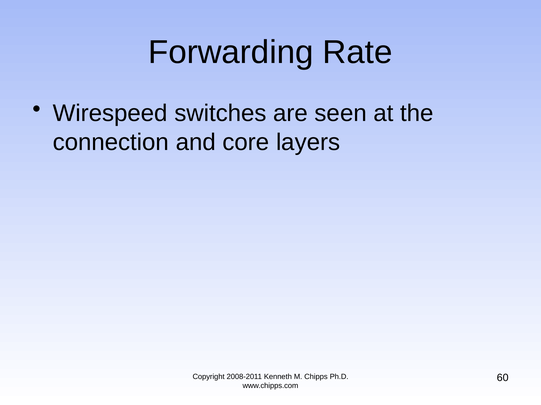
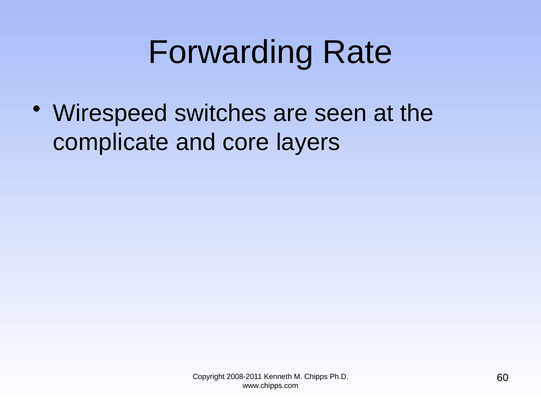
connection: connection -> complicate
